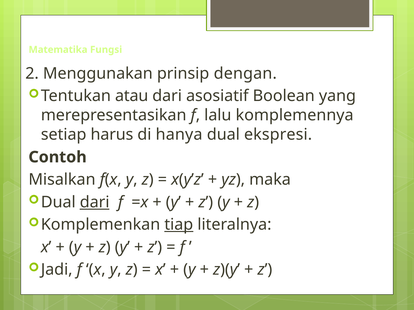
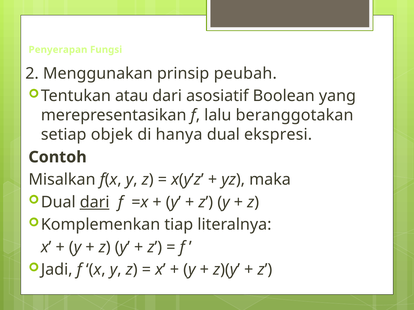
Matematika: Matematika -> Penyerapan
dengan: dengan -> peubah
komplemennya: komplemennya -> beranggotakan
harus: harus -> objek
tiap underline: present -> none
